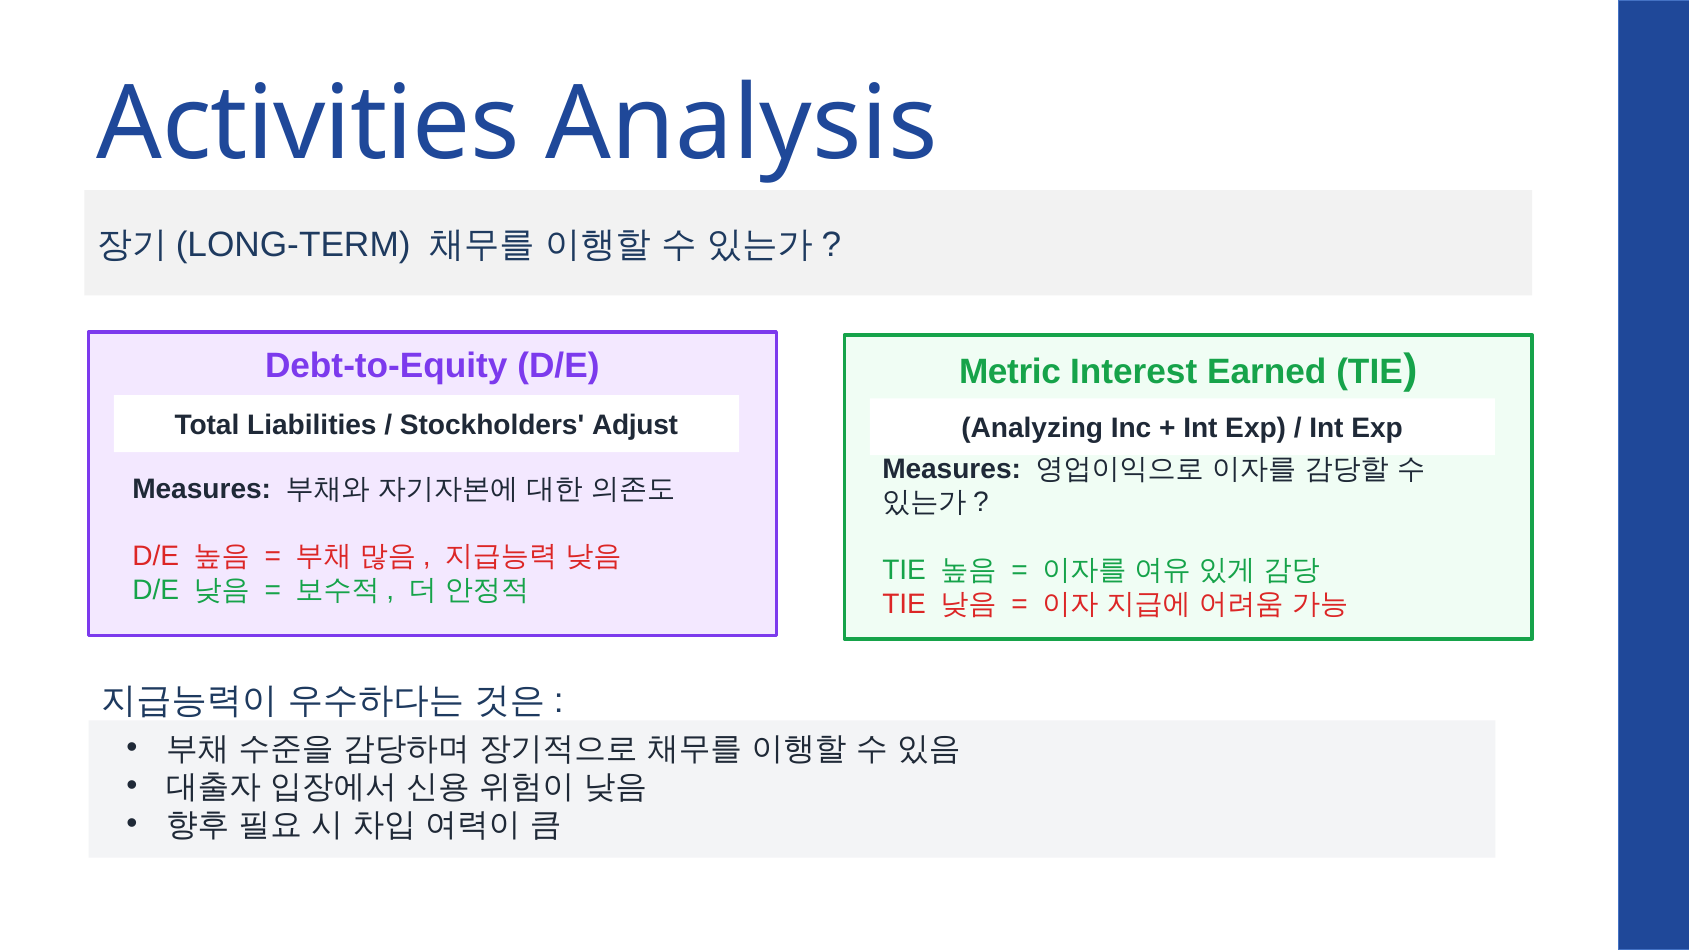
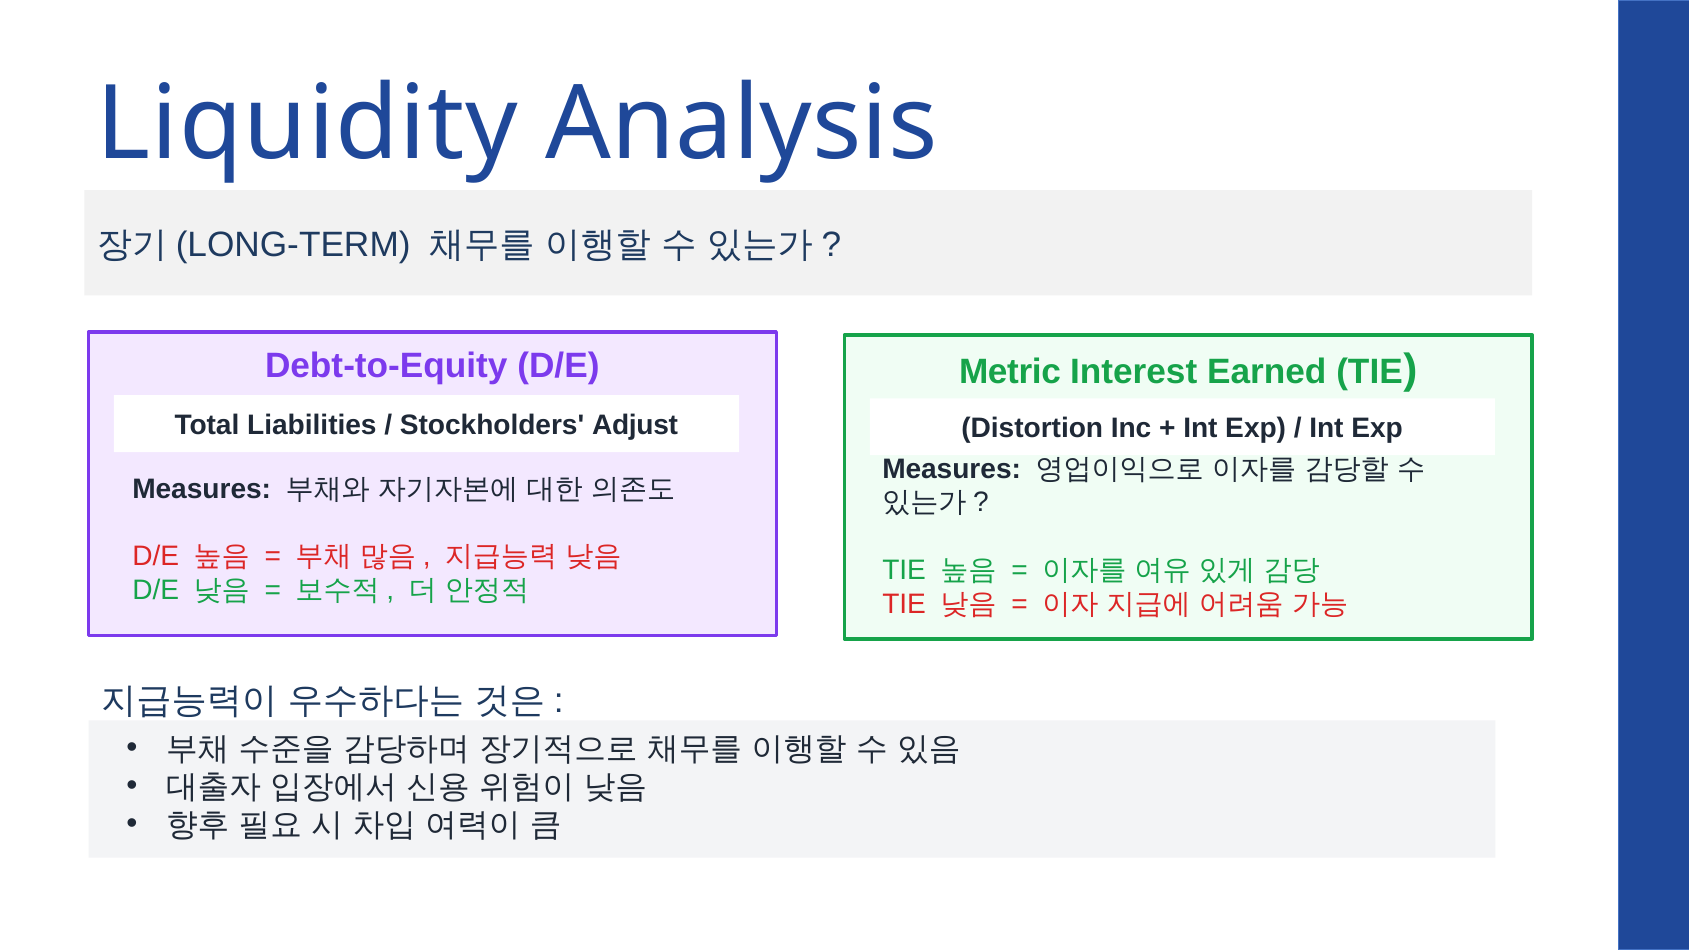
Activities: Activities -> Liquidity
Analyzing: Analyzing -> Distortion
